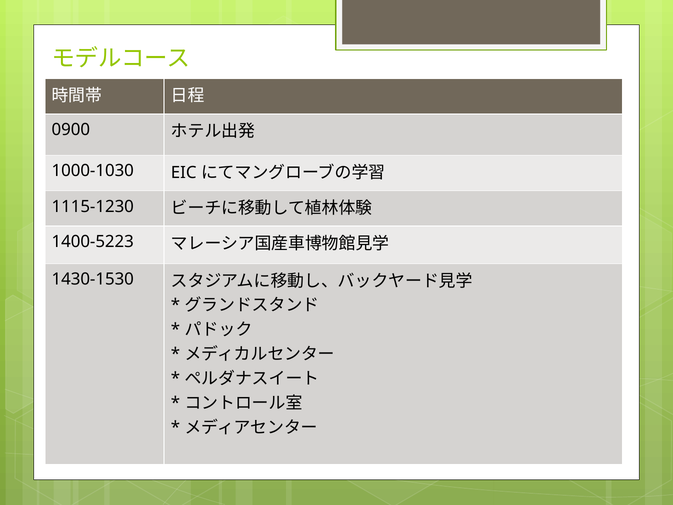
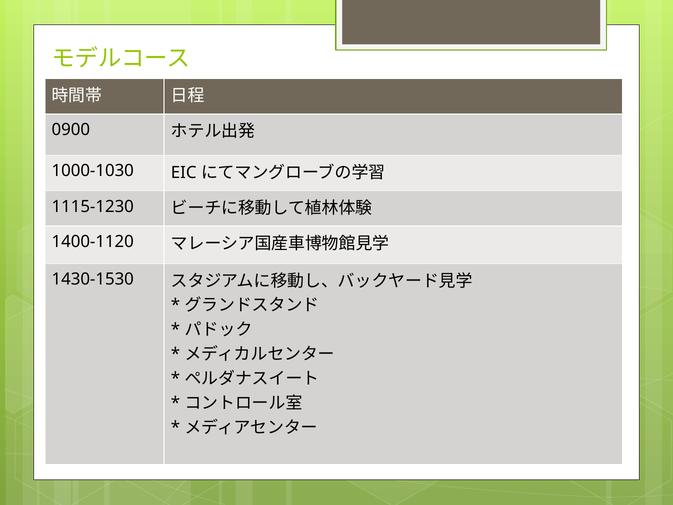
1400-5223: 1400-5223 -> 1400-1120
